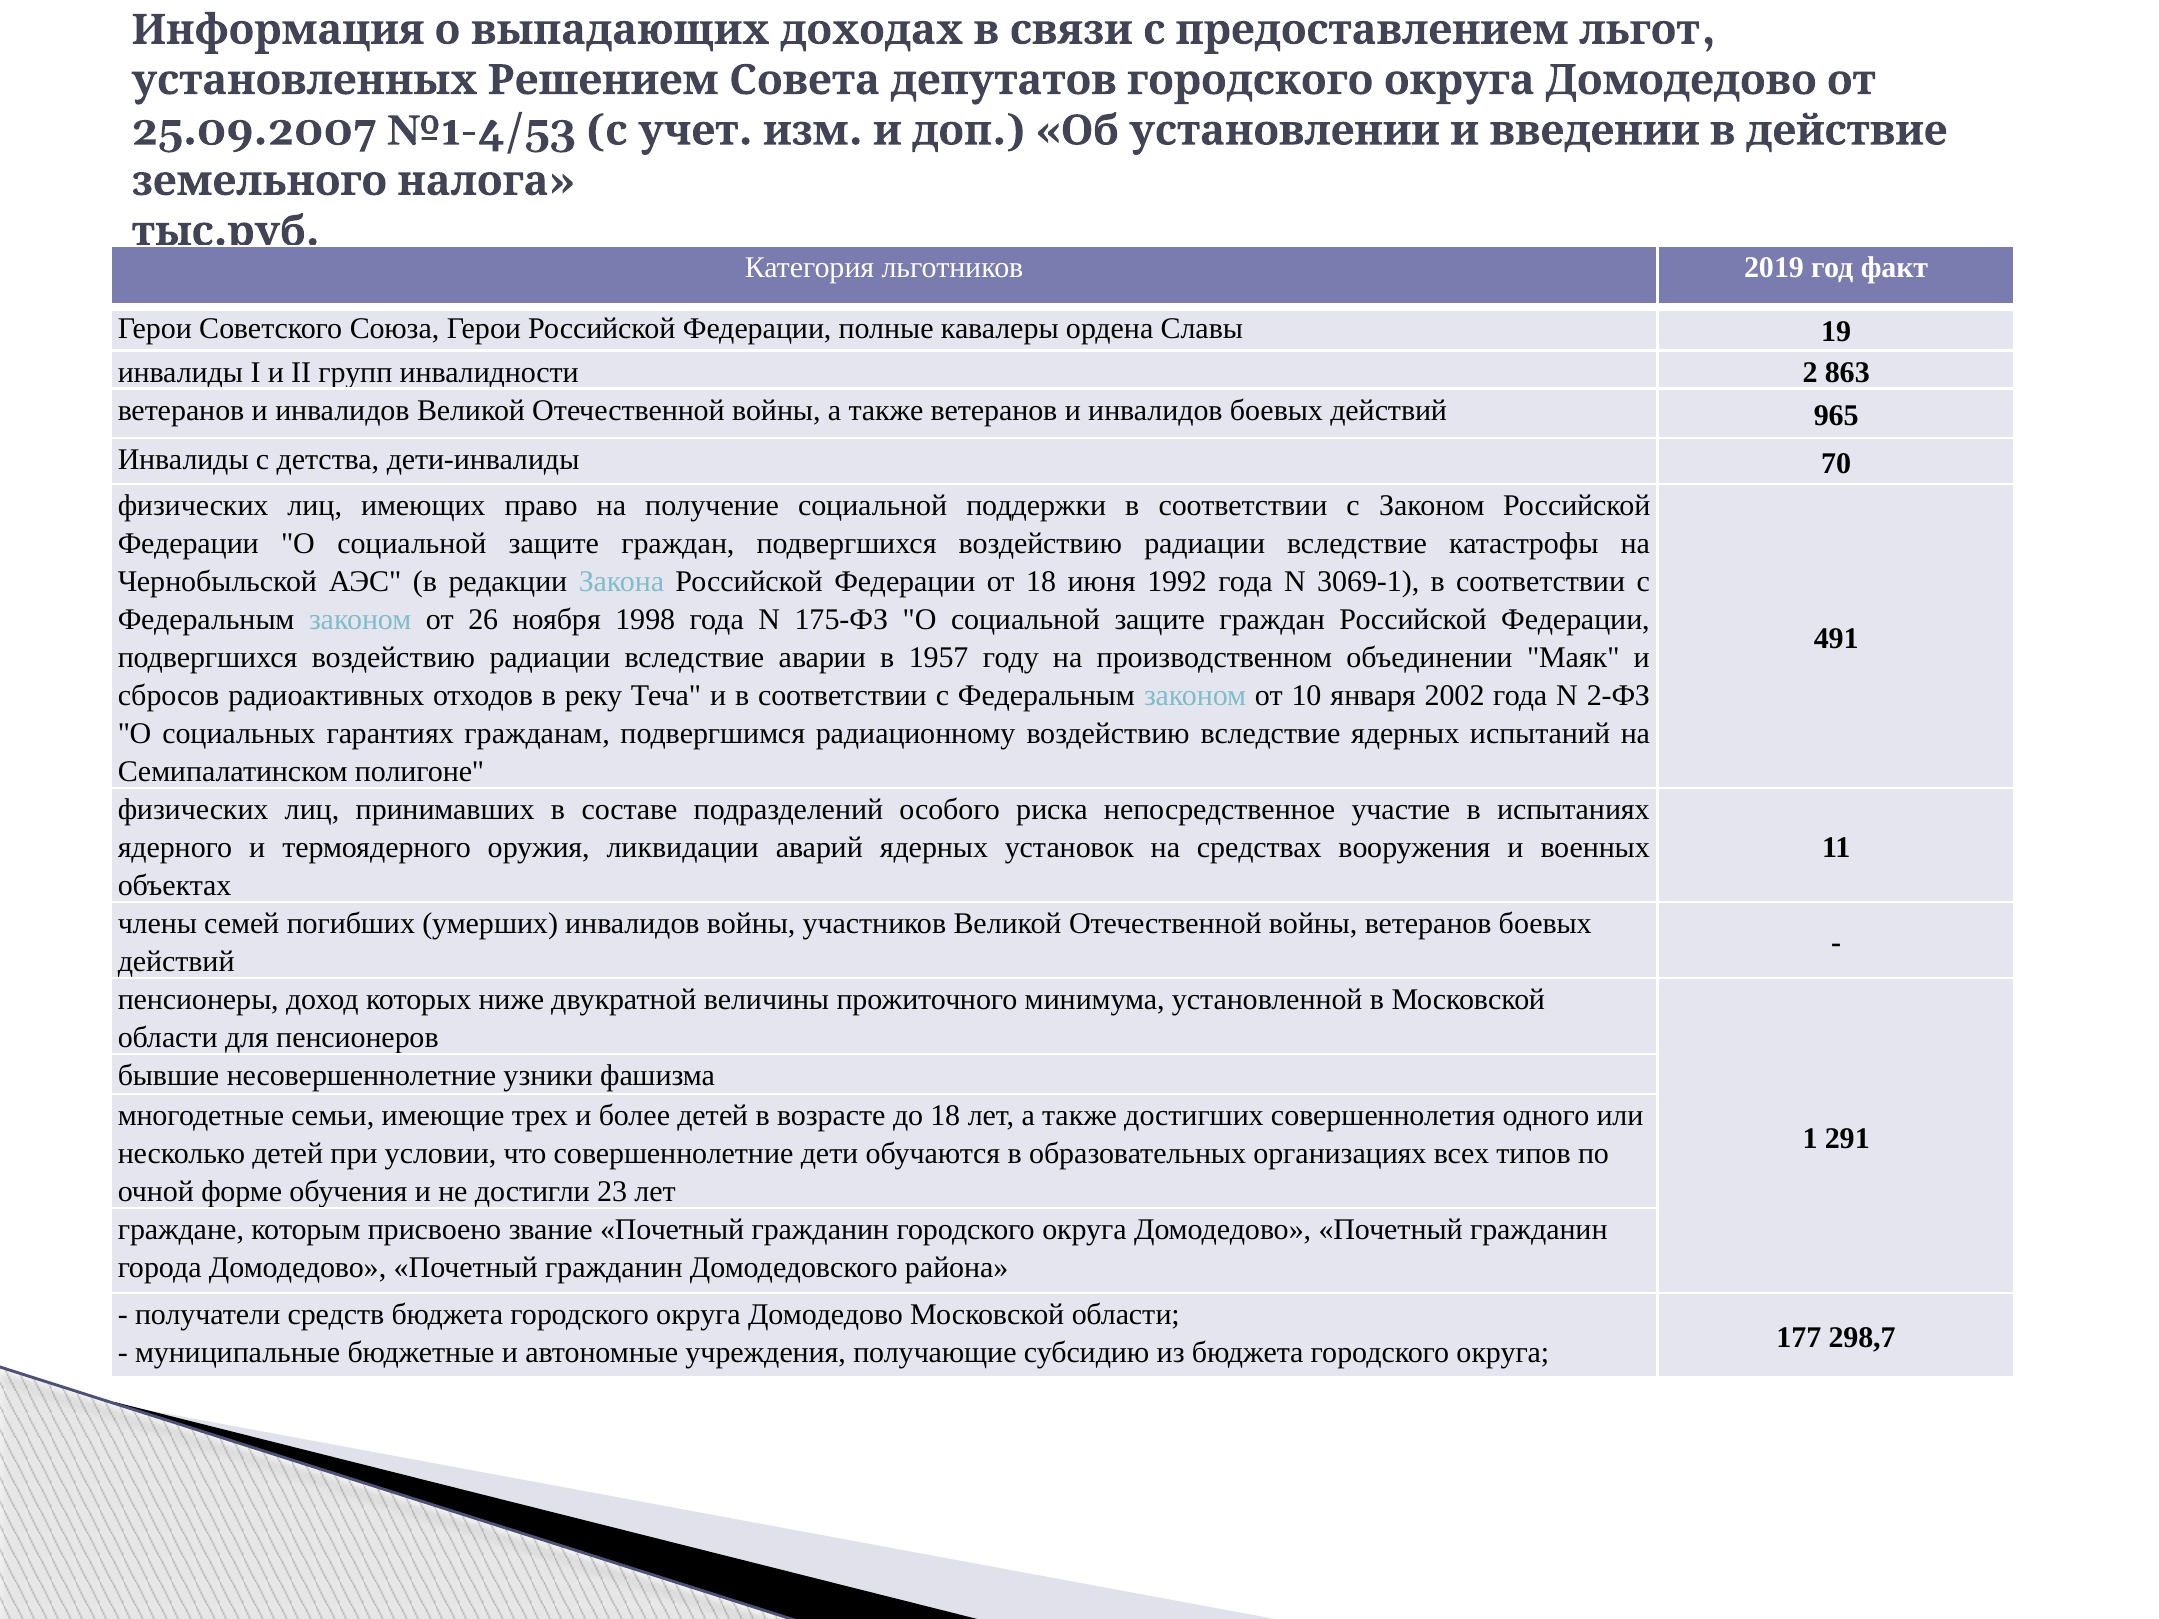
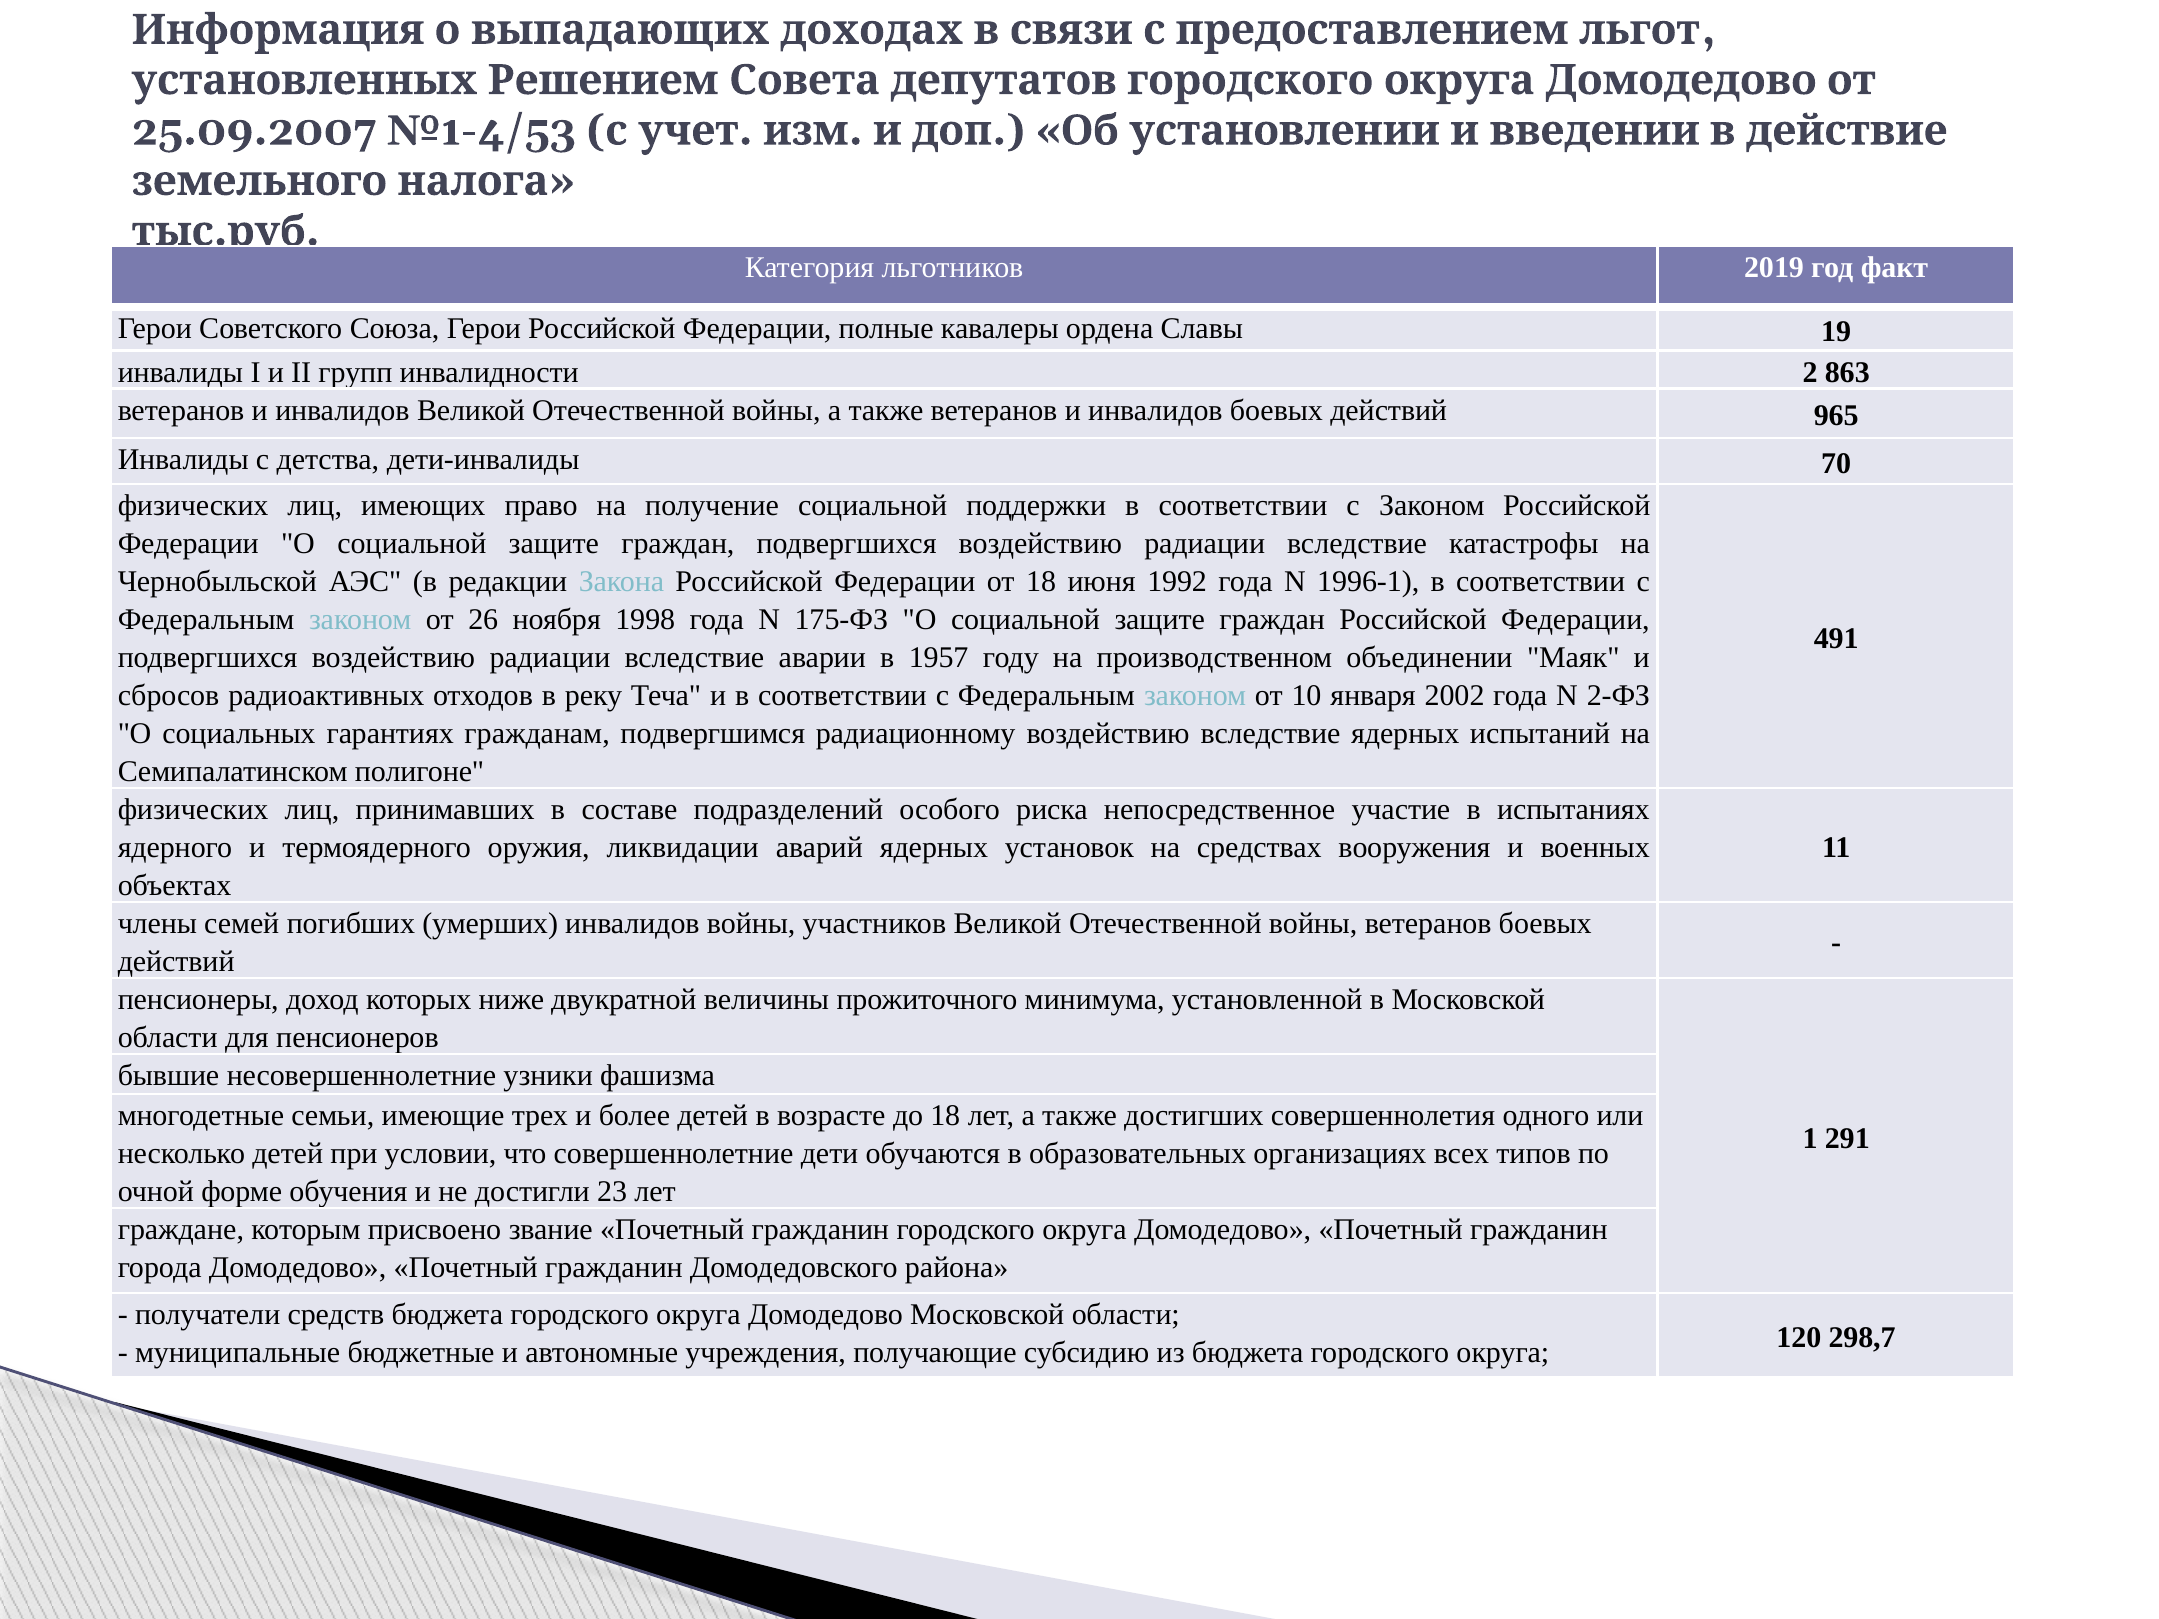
3069-1: 3069-1 -> 1996-1
177: 177 -> 120
